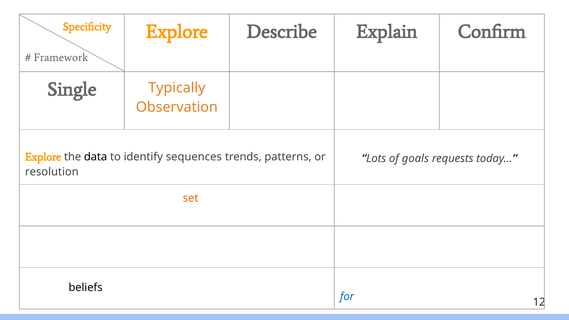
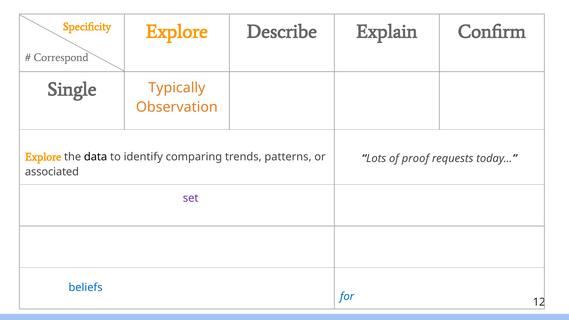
Framework: Framework -> Correspond
sequences: sequences -> comparing
goals: goals -> proof
resolution: resolution -> associated
set colour: orange -> purple
beliefs colour: black -> blue
